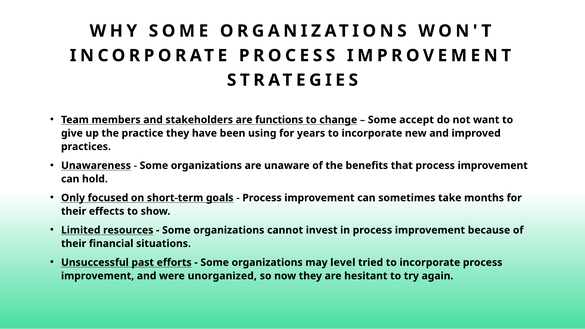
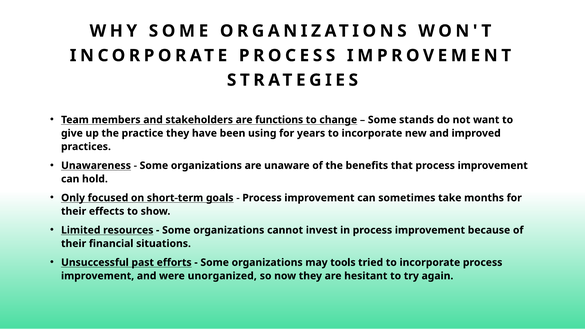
accept: accept -> stands
level: level -> tools
